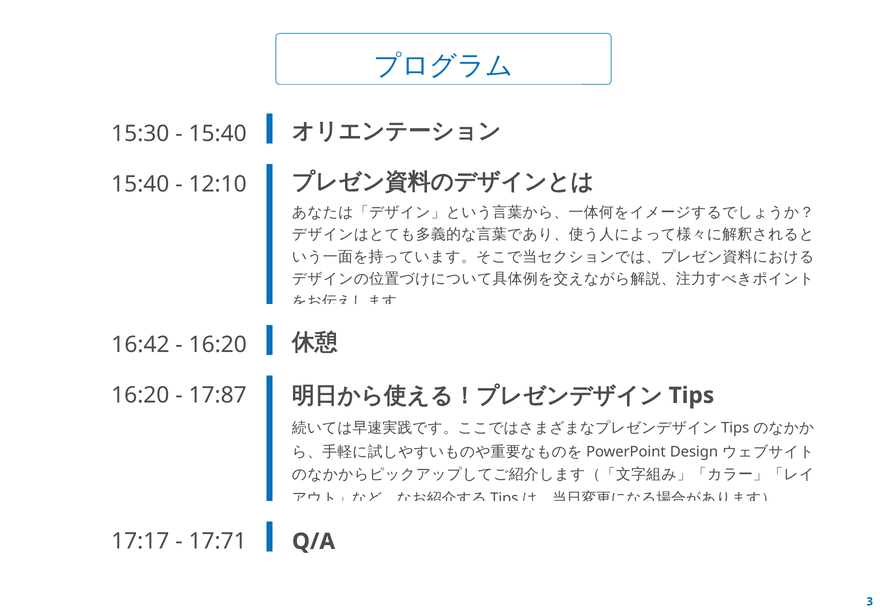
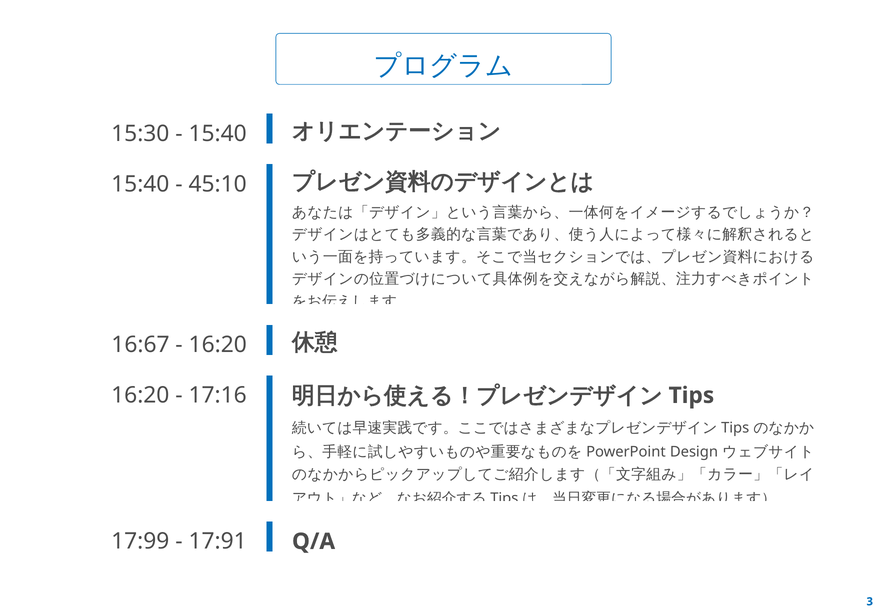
12:10: 12:10 -> 45:10
16:42: 16:42 -> 16:67
17:87: 17:87 -> 17:16
17:17: 17:17 -> 17:99
17:71: 17:71 -> 17:91
